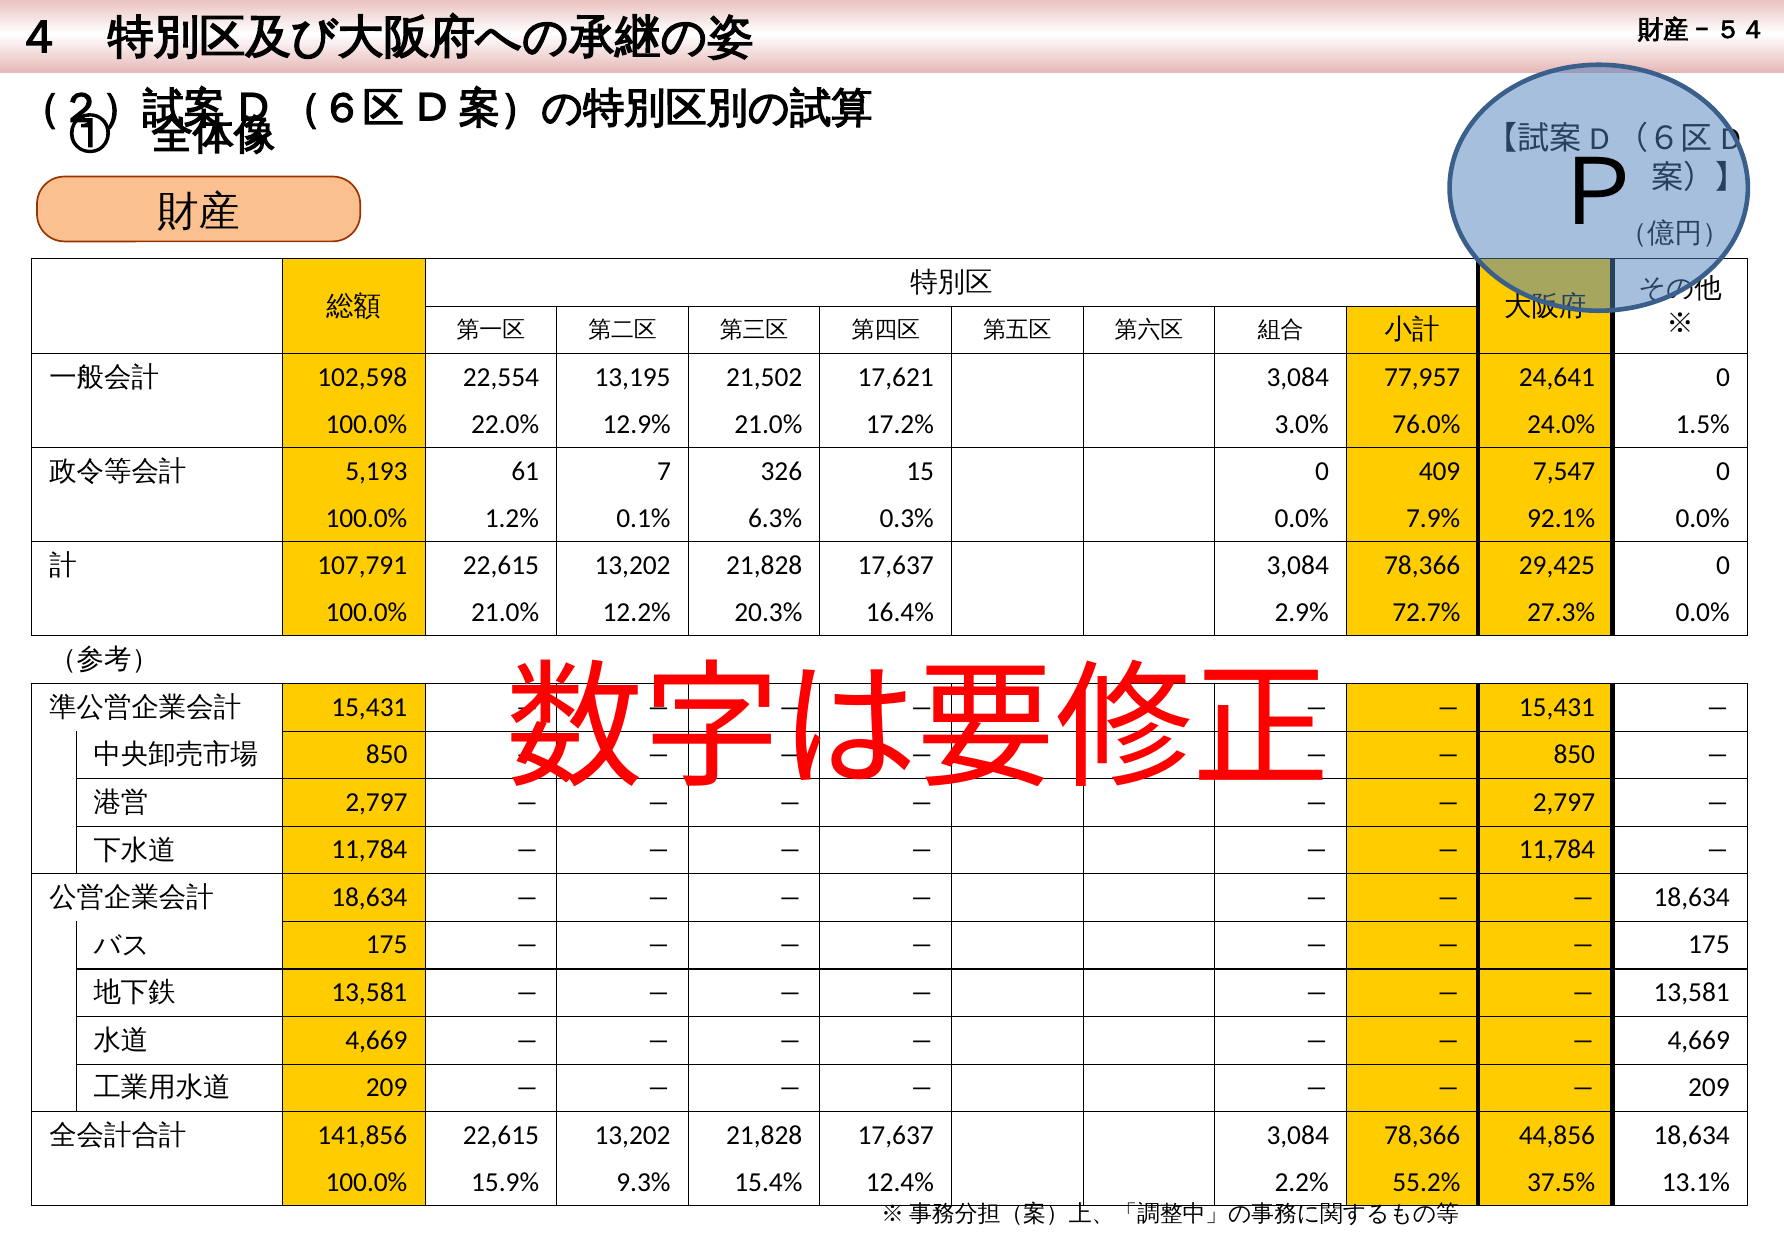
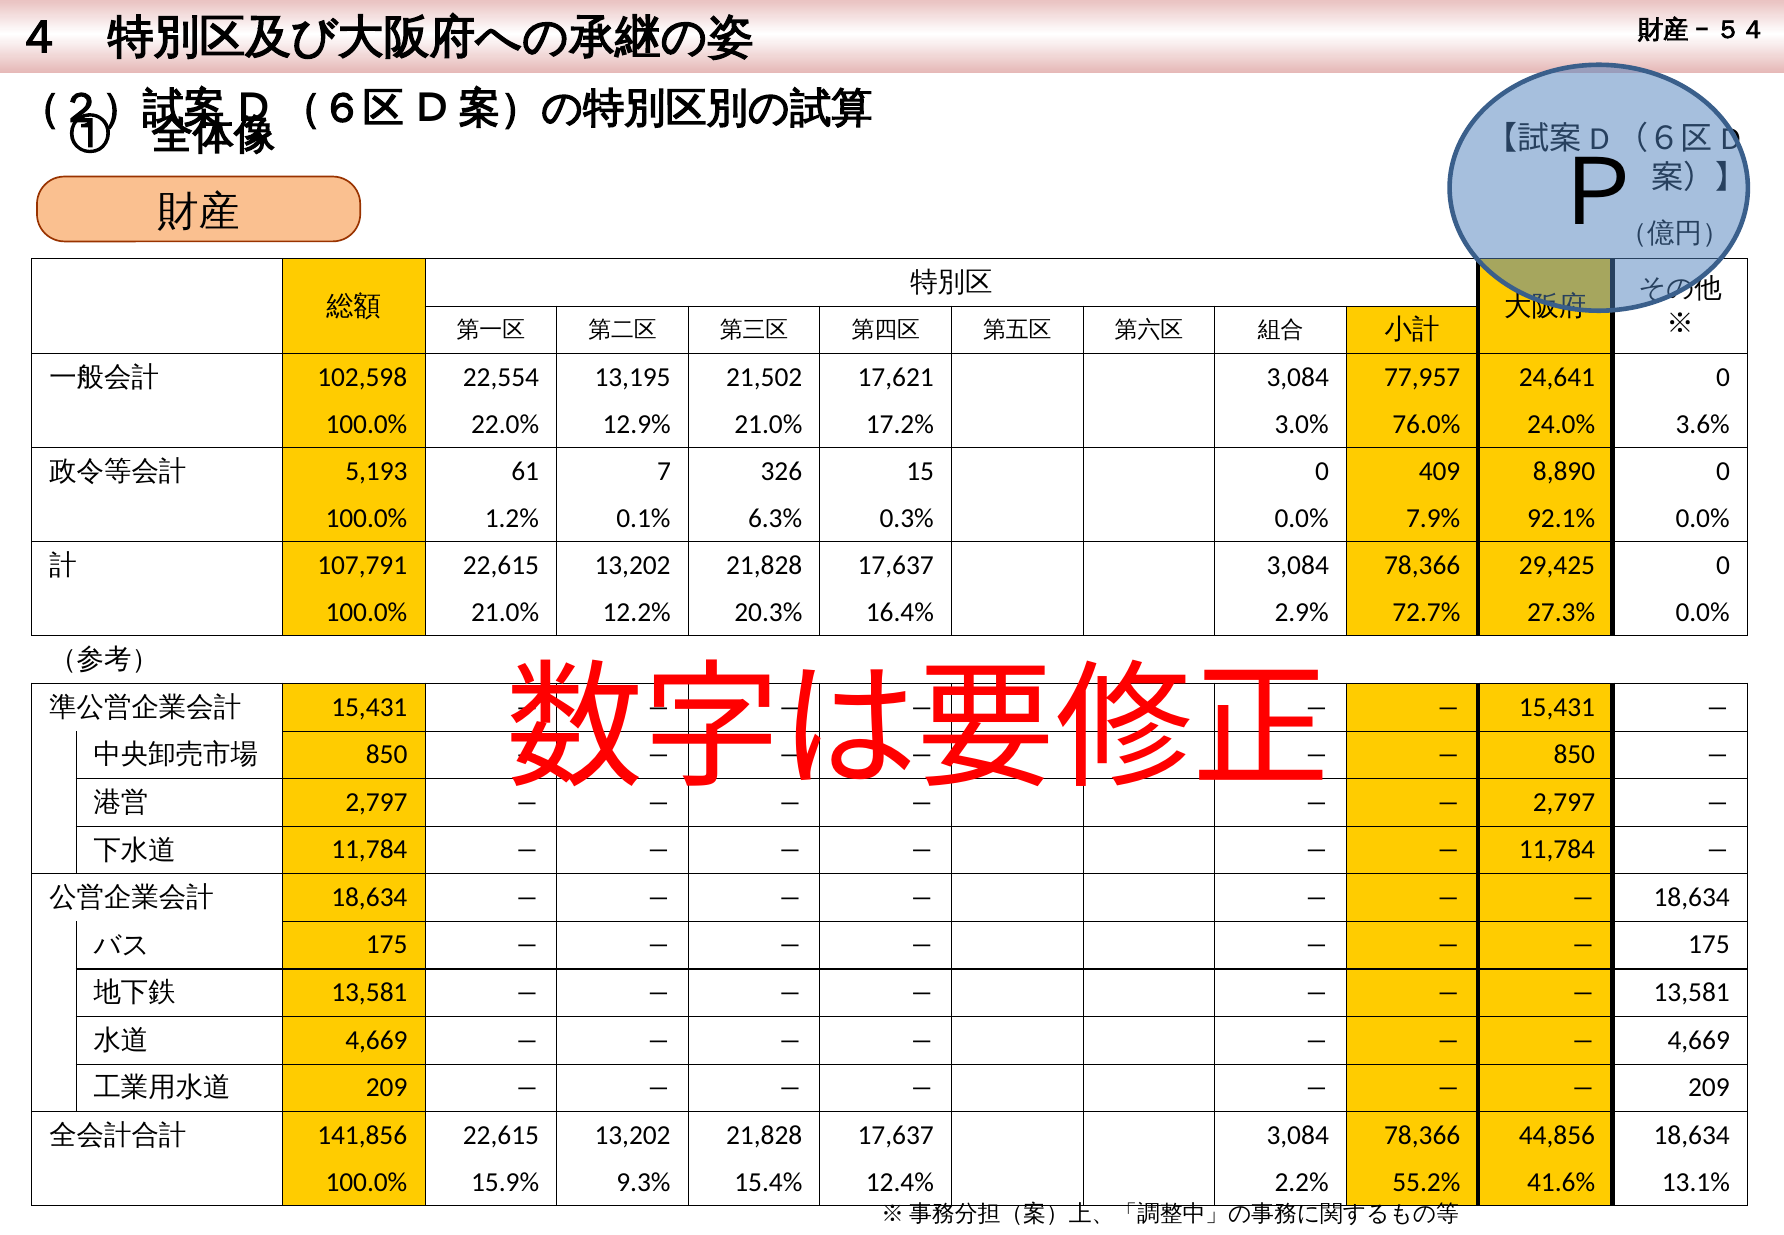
1.5%: 1.5% -> 3.6%
7,547: 7,547 -> 8,890
37.5%: 37.5% -> 41.6%
